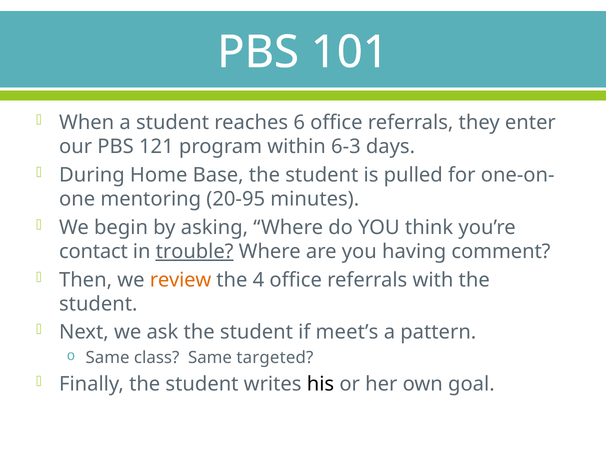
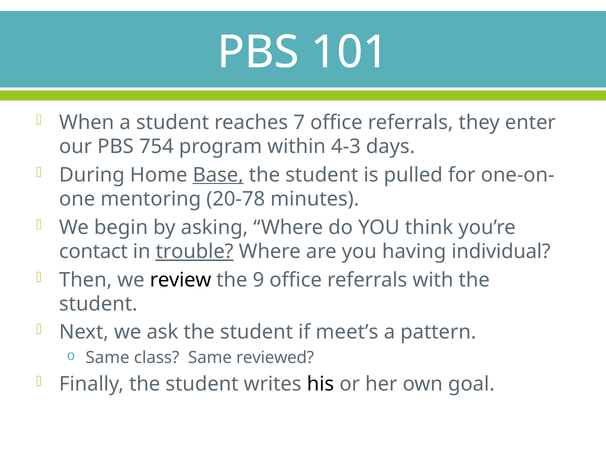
6: 6 -> 7
121: 121 -> 754
6-3: 6-3 -> 4-3
Base underline: none -> present
20-95: 20-95 -> 20-78
comment: comment -> individual
review colour: orange -> black
4: 4 -> 9
targeted: targeted -> reviewed
